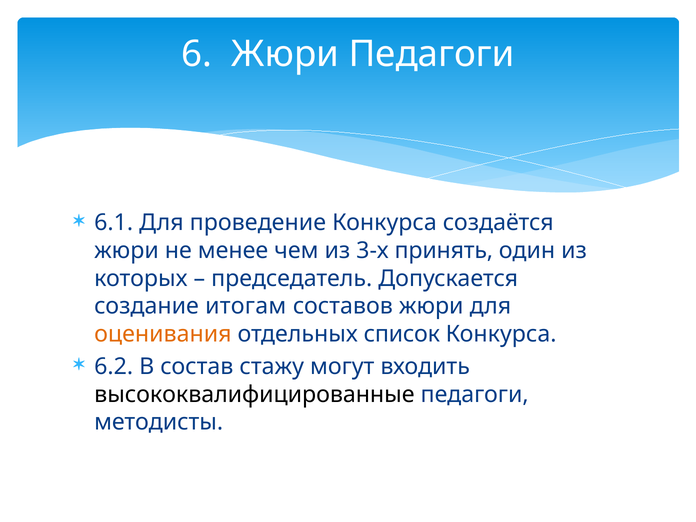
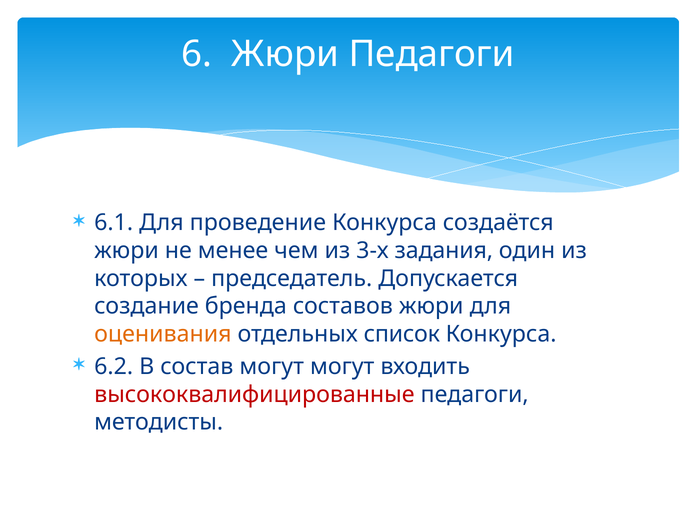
принять: принять -> задания
итогам: итогам -> бренда
состав стажу: стажу -> могут
высококвалифицированные colour: black -> red
